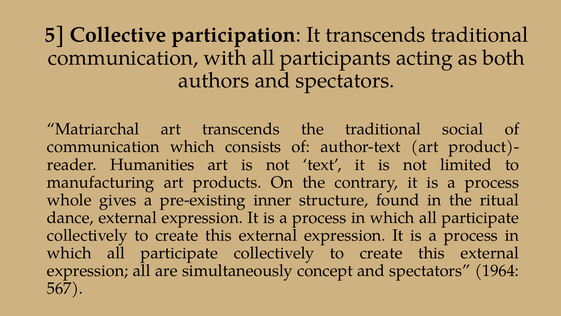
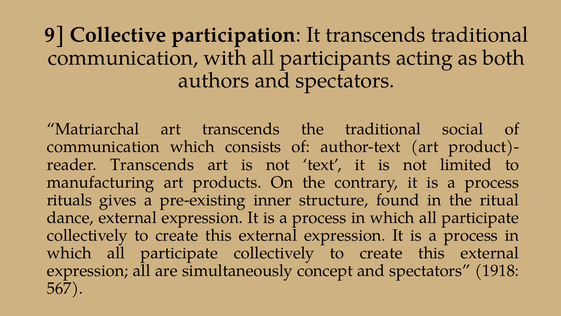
5: 5 -> 9
Humanities at (152, 164): Humanities -> Transcends
whole: whole -> rituals
1964: 1964 -> 1918
